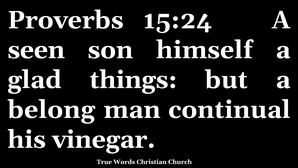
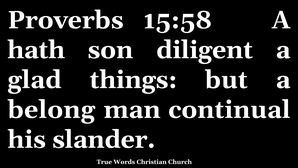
15:24: 15:24 -> 15:58
seen: seen -> hath
himself: himself -> diligent
vinegar: vinegar -> slander
